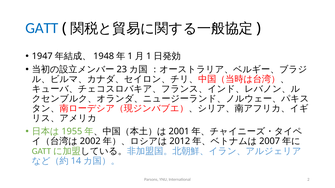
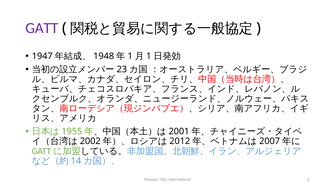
GATT colour: blue -> purple
